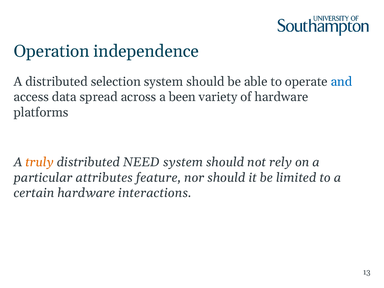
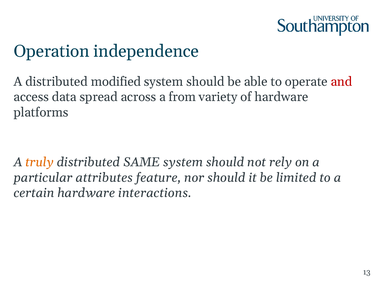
selection: selection -> modified
and colour: blue -> red
been: been -> from
NEED: NEED -> SAME
